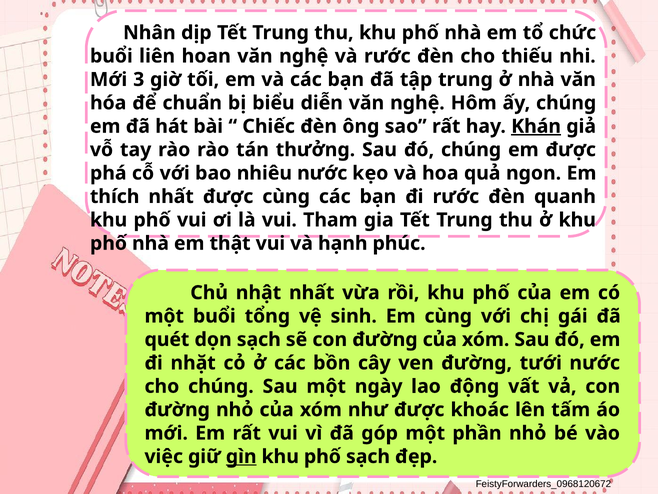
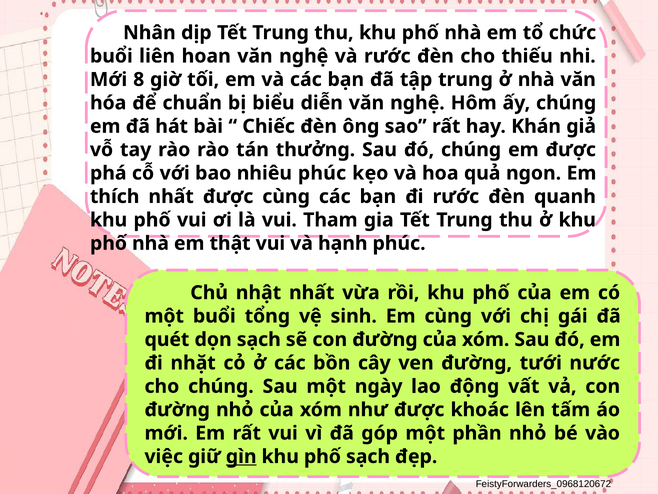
3: 3 -> 8
Khán underline: present -> none
nhiêu nước: nước -> phúc
